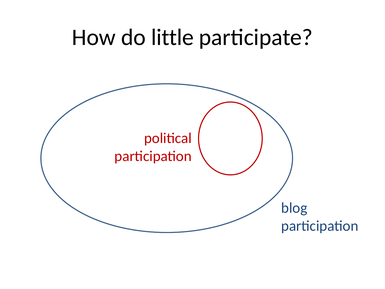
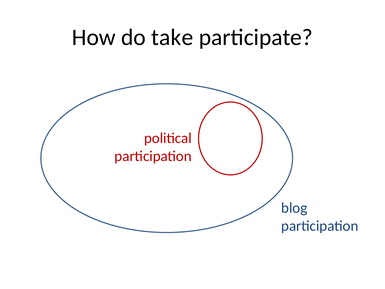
little: little -> take
